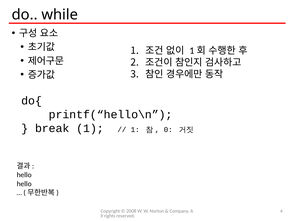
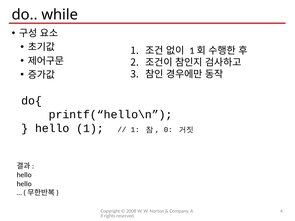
break at (52, 128): break -> hello
